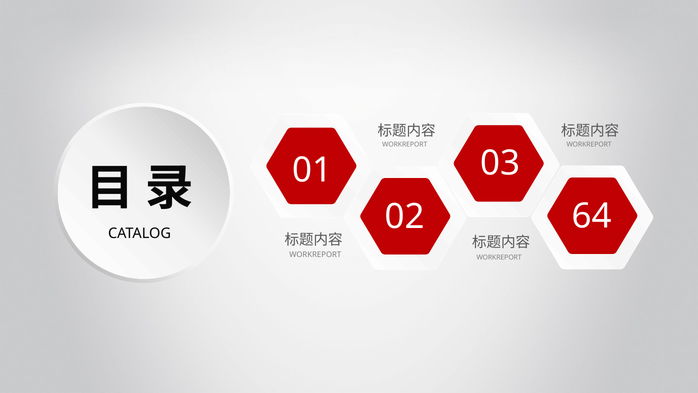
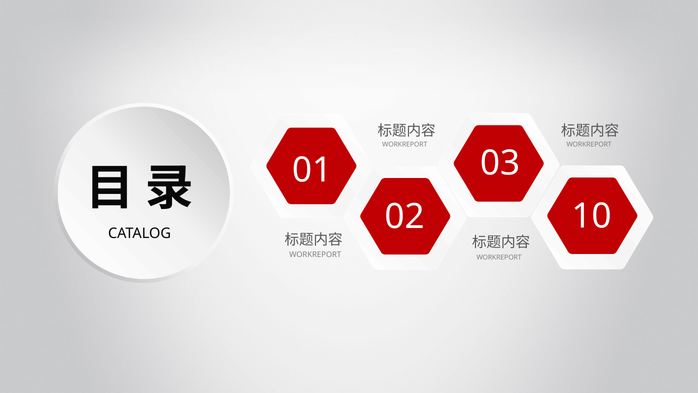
64: 64 -> 10
